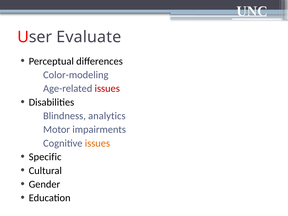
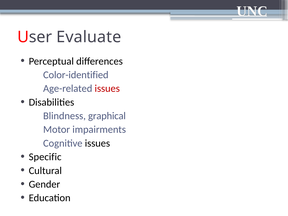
Color-modeling: Color-modeling -> Color-identified
analytics: analytics -> graphical
issues at (97, 143) colour: orange -> black
